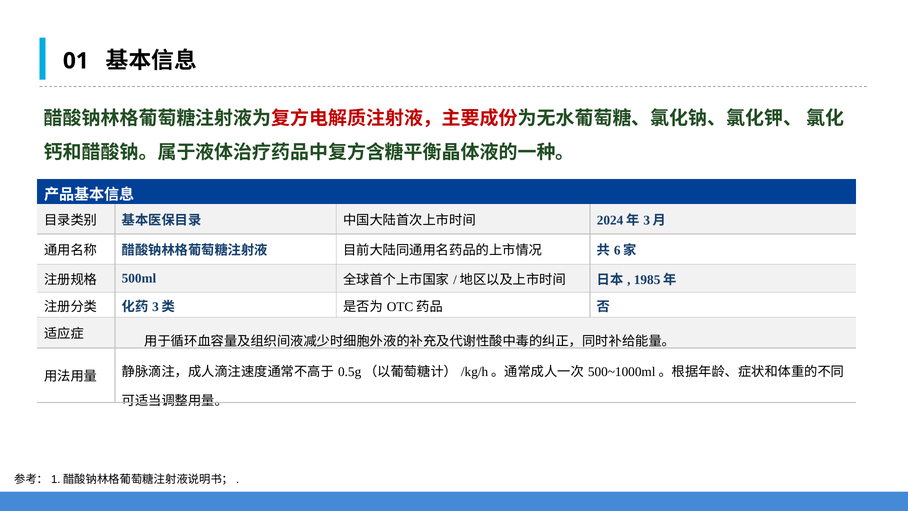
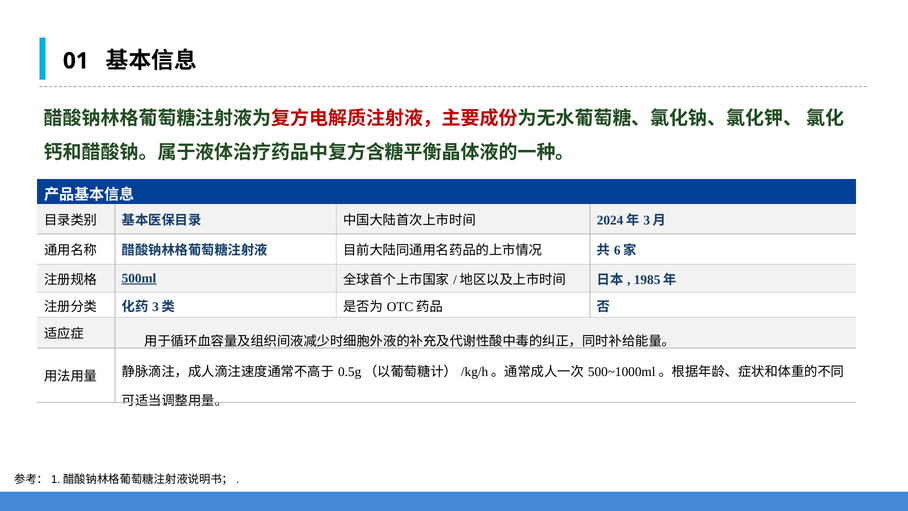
500ml underline: none -> present
